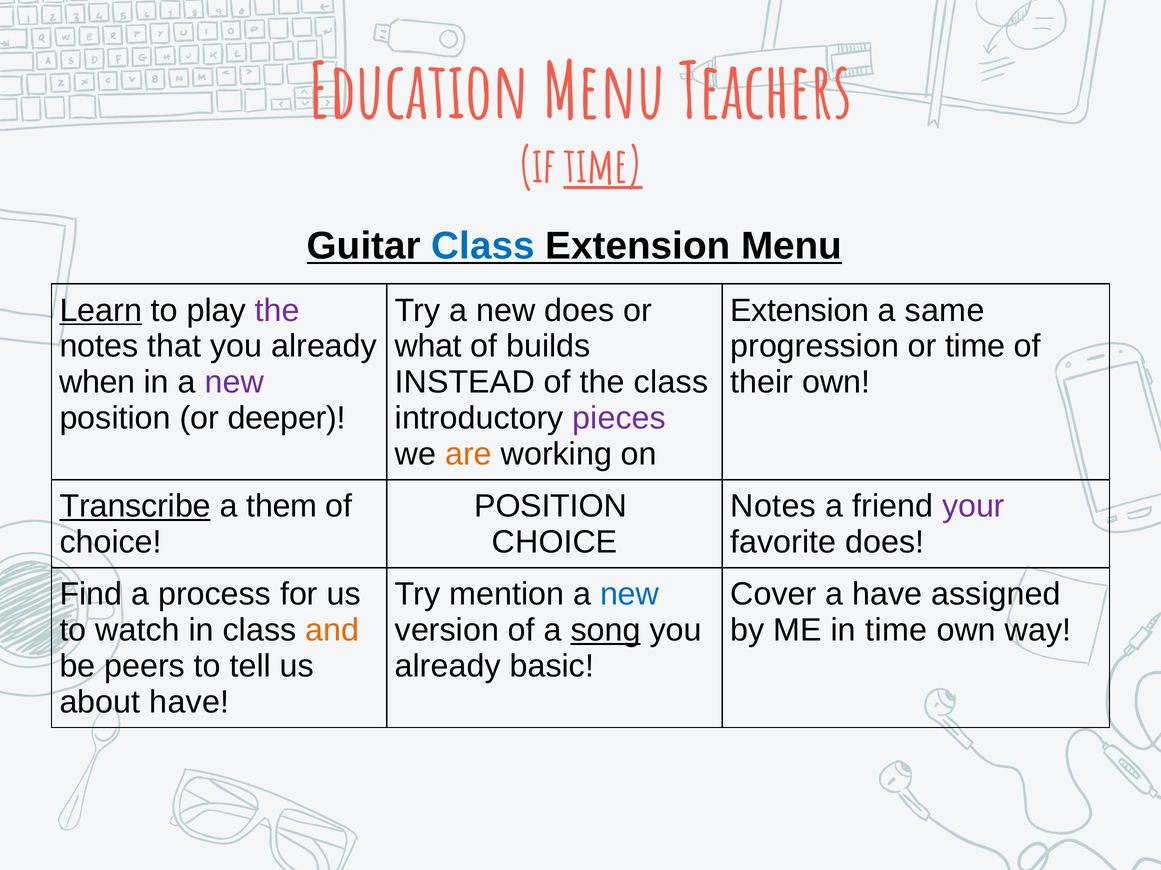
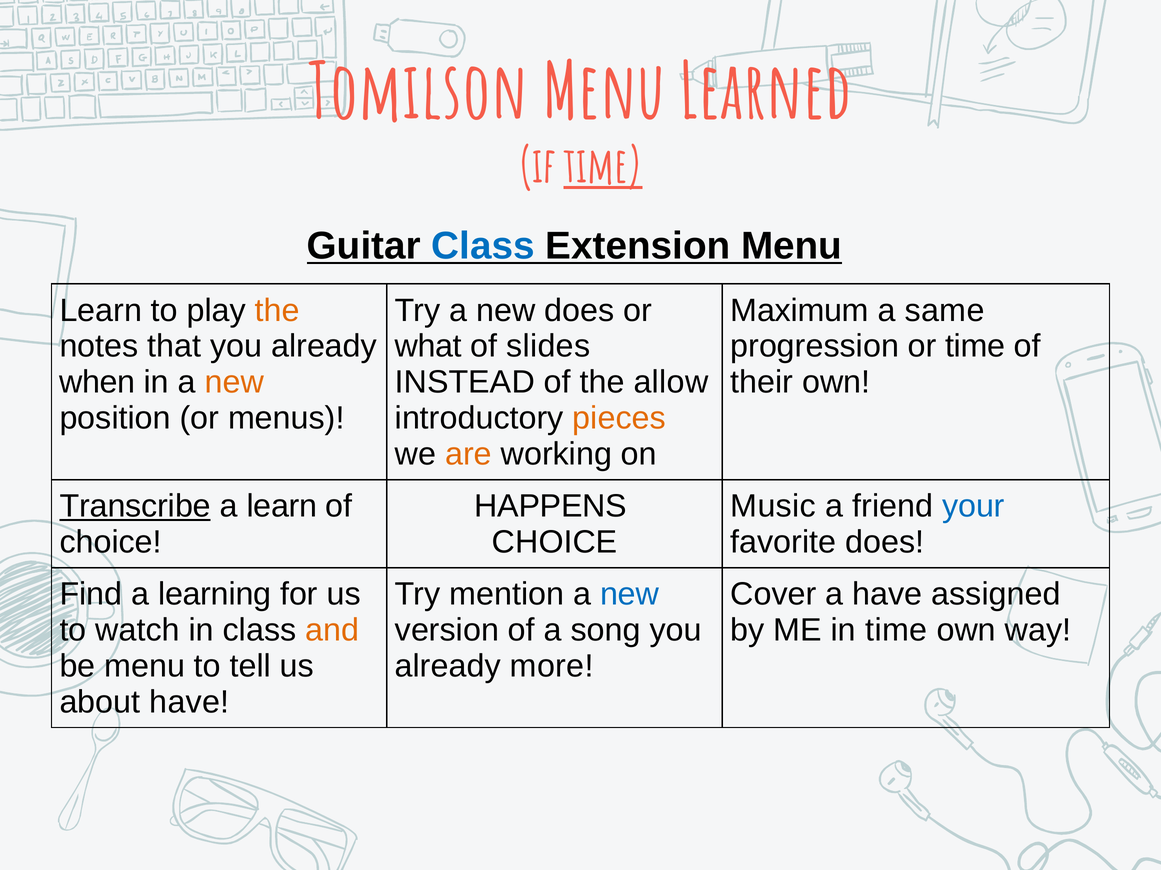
Education: Education -> Tomilson
Teachers: Teachers -> Learned
Learn at (101, 311) underline: present -> none
the at (277, 311) colour: purple -> orange
Extension at (800, 311): Extension -> Maximum
builds: builds -> slides
new at (234, 383) colour: purple -> orange
the class: class -> allow
deeper: deeper -> menus
pieces colour: purple -> orange
a them: them -> learn
POSITION at (551, 507): POSITION -> HAPPENS
Notes at (773, 507): Notes -> Music
your colour: purple -> blue
process: process -> learning
song underline: present -> none
be peers: peers -> menu
basic: basic -> more
